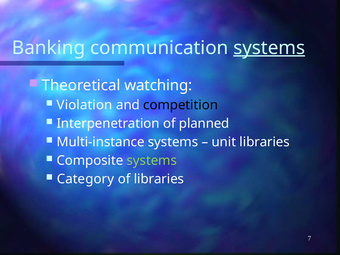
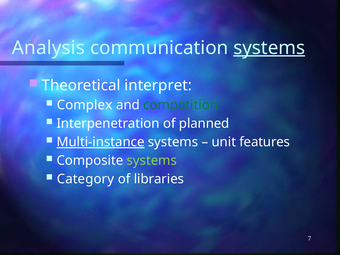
Banking: Banking -> Analysis
watching: watching -> interpret
Violation: Violation -> Complex
competition colour: black -> green
Multi-instance underline: none -> present
unit libraries: libraries -> features
